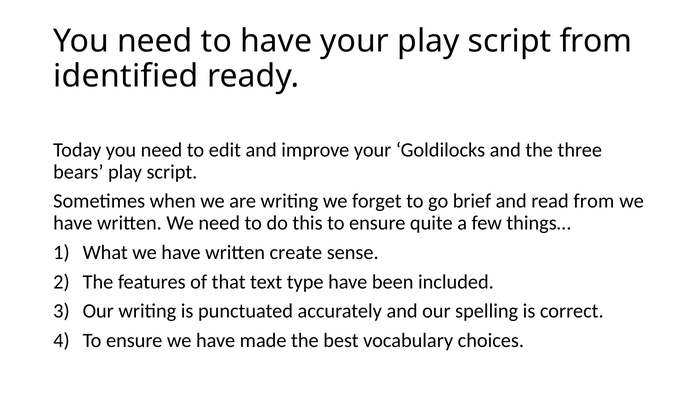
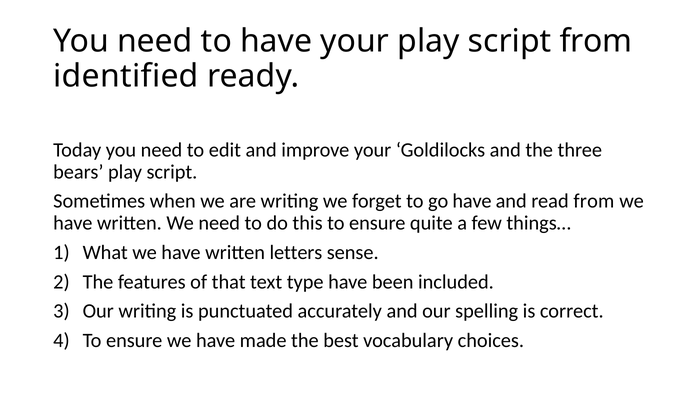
go brief: brief -> have
create: create -> letters
